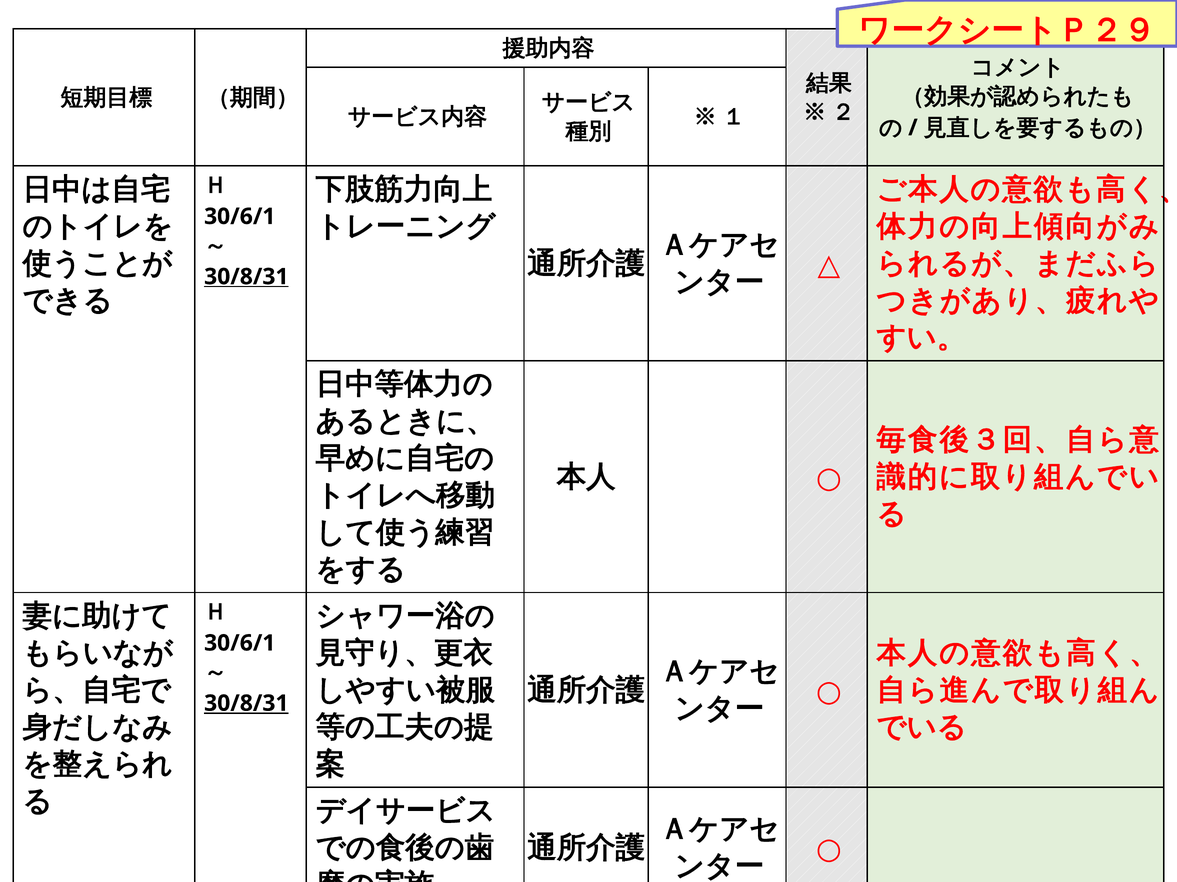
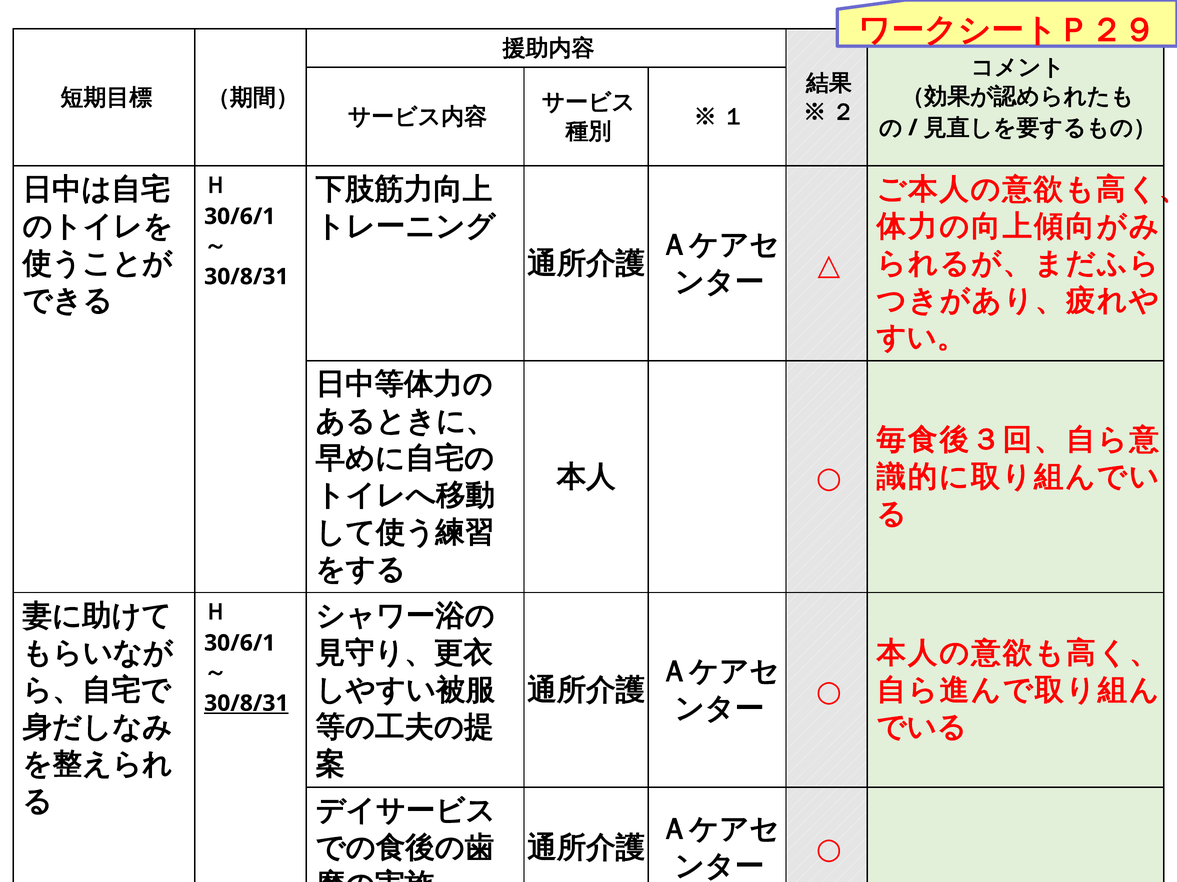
30/8/31 at (246, 277) underline: present -> none
